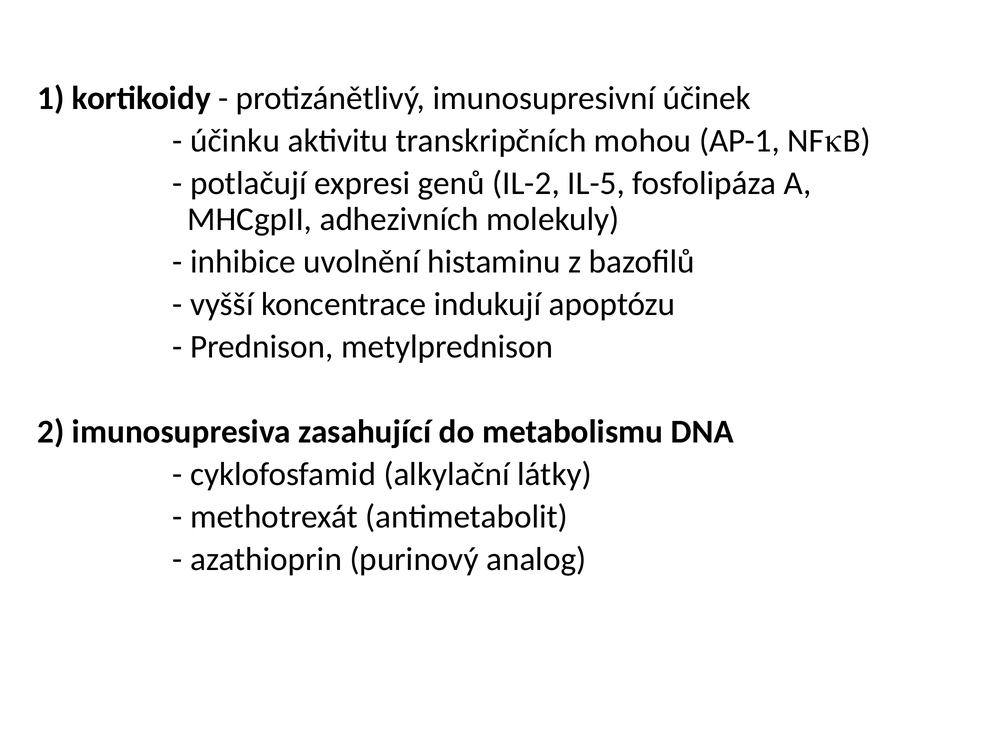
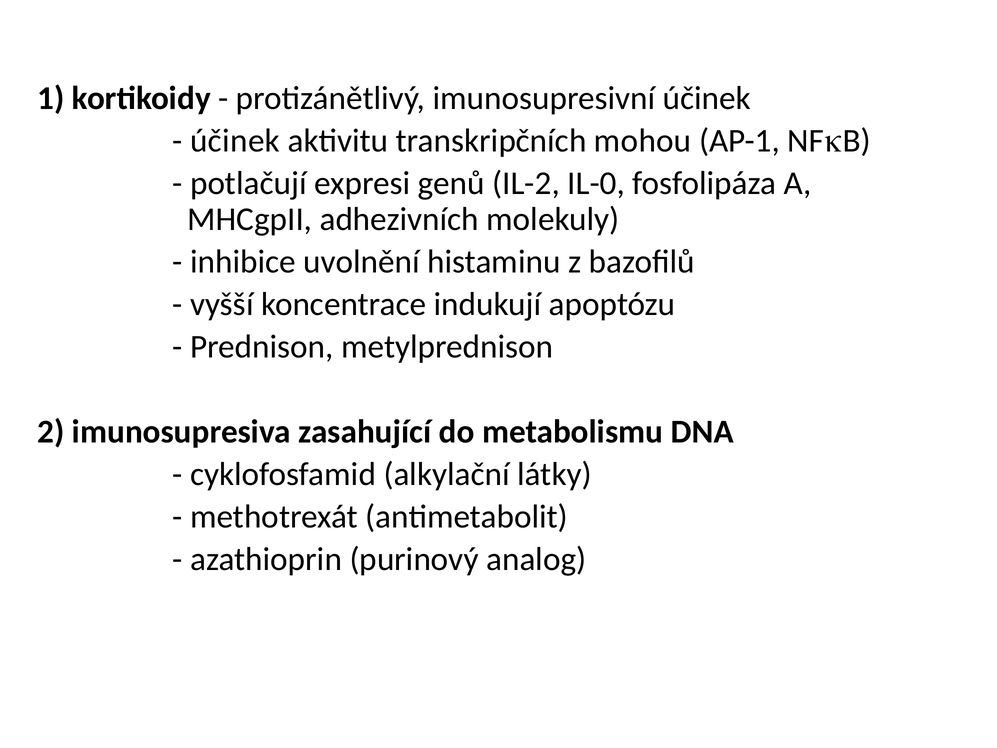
účinku at (235, 141): účinku -> účinek
IL-5: IL-5 -> IL-0
